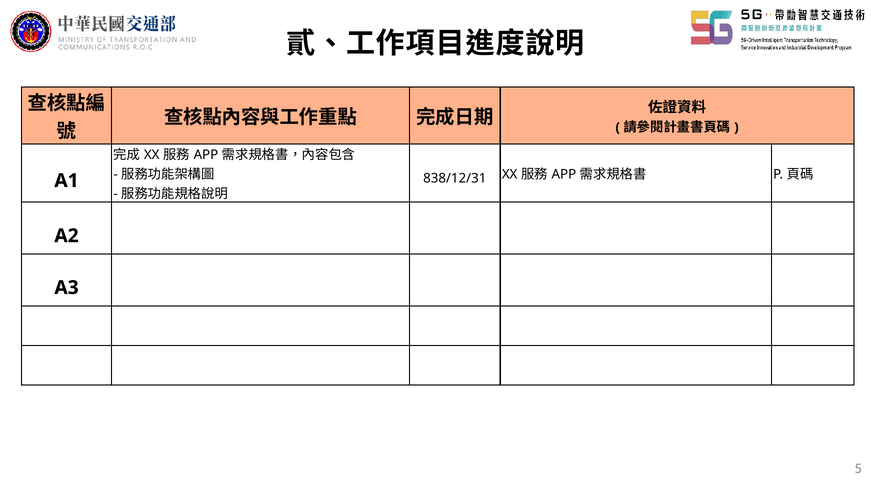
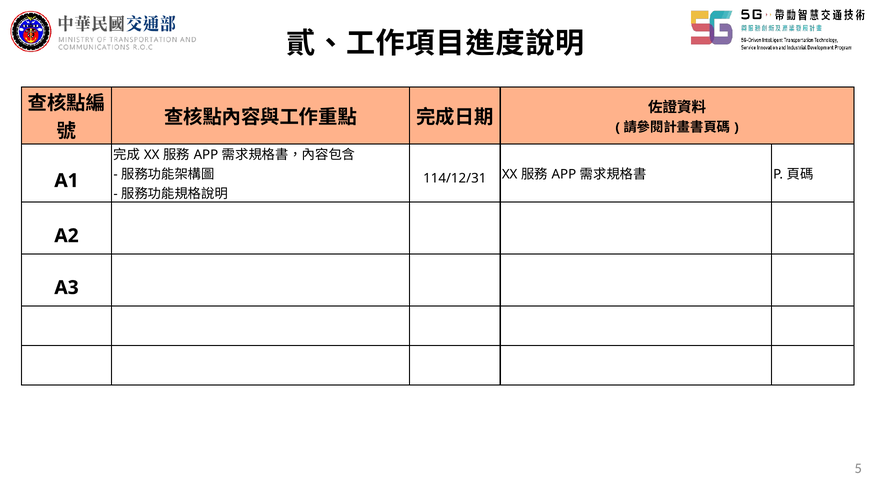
838/12/31: 838/12/31 -> 114/12/31
